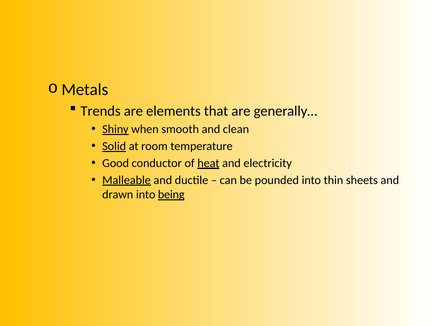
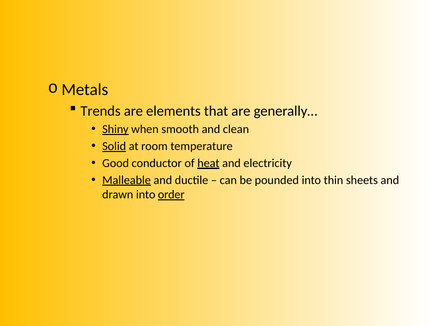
being: being -> order
